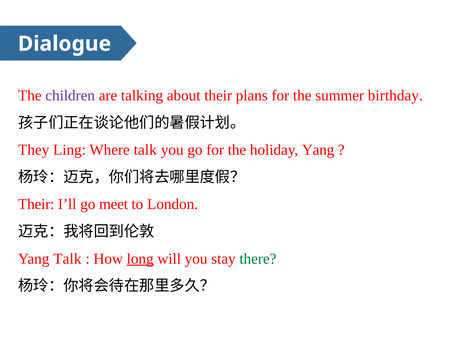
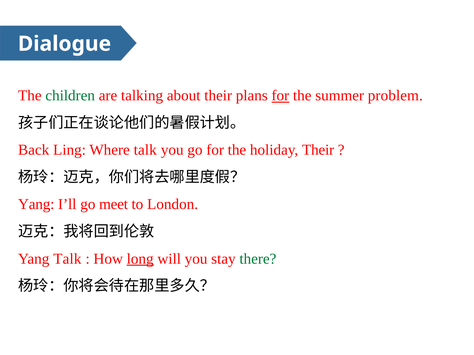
children colour: purple -> green
for at (280, 96) underline: none -> present
birthday: birthday -> problem
They: They -> Back
holiday Yang: Yang -> Their
Their at (36, 205): Their -> Yang
